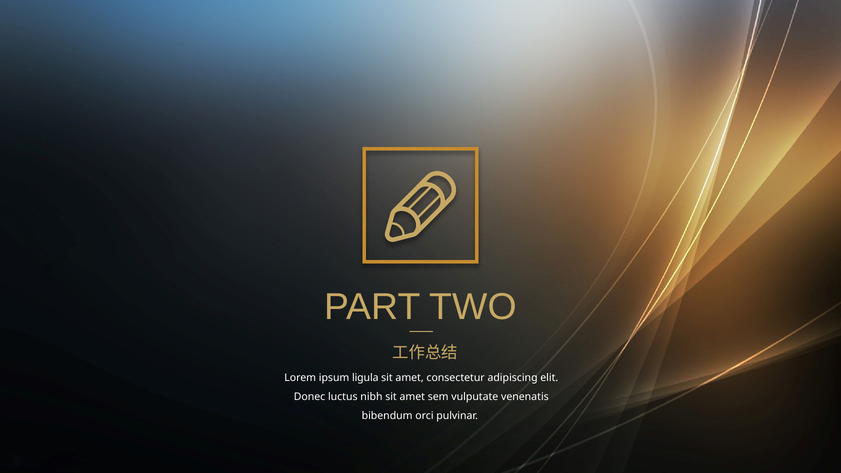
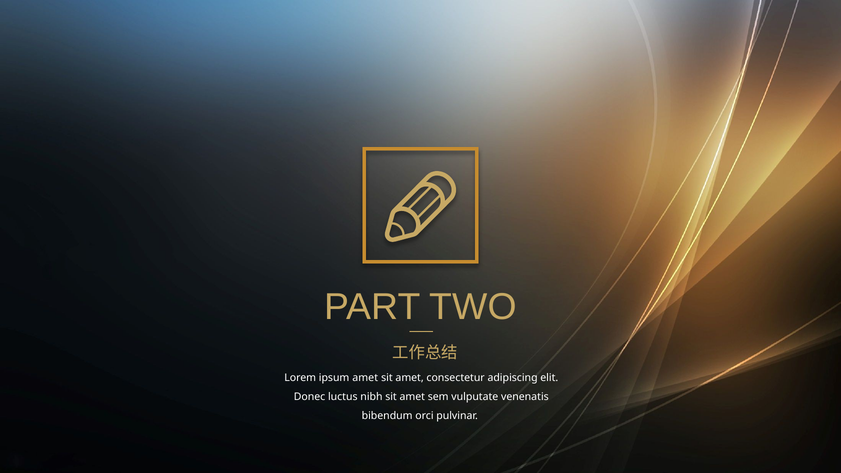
ipsum ligula: ligula -> amet
